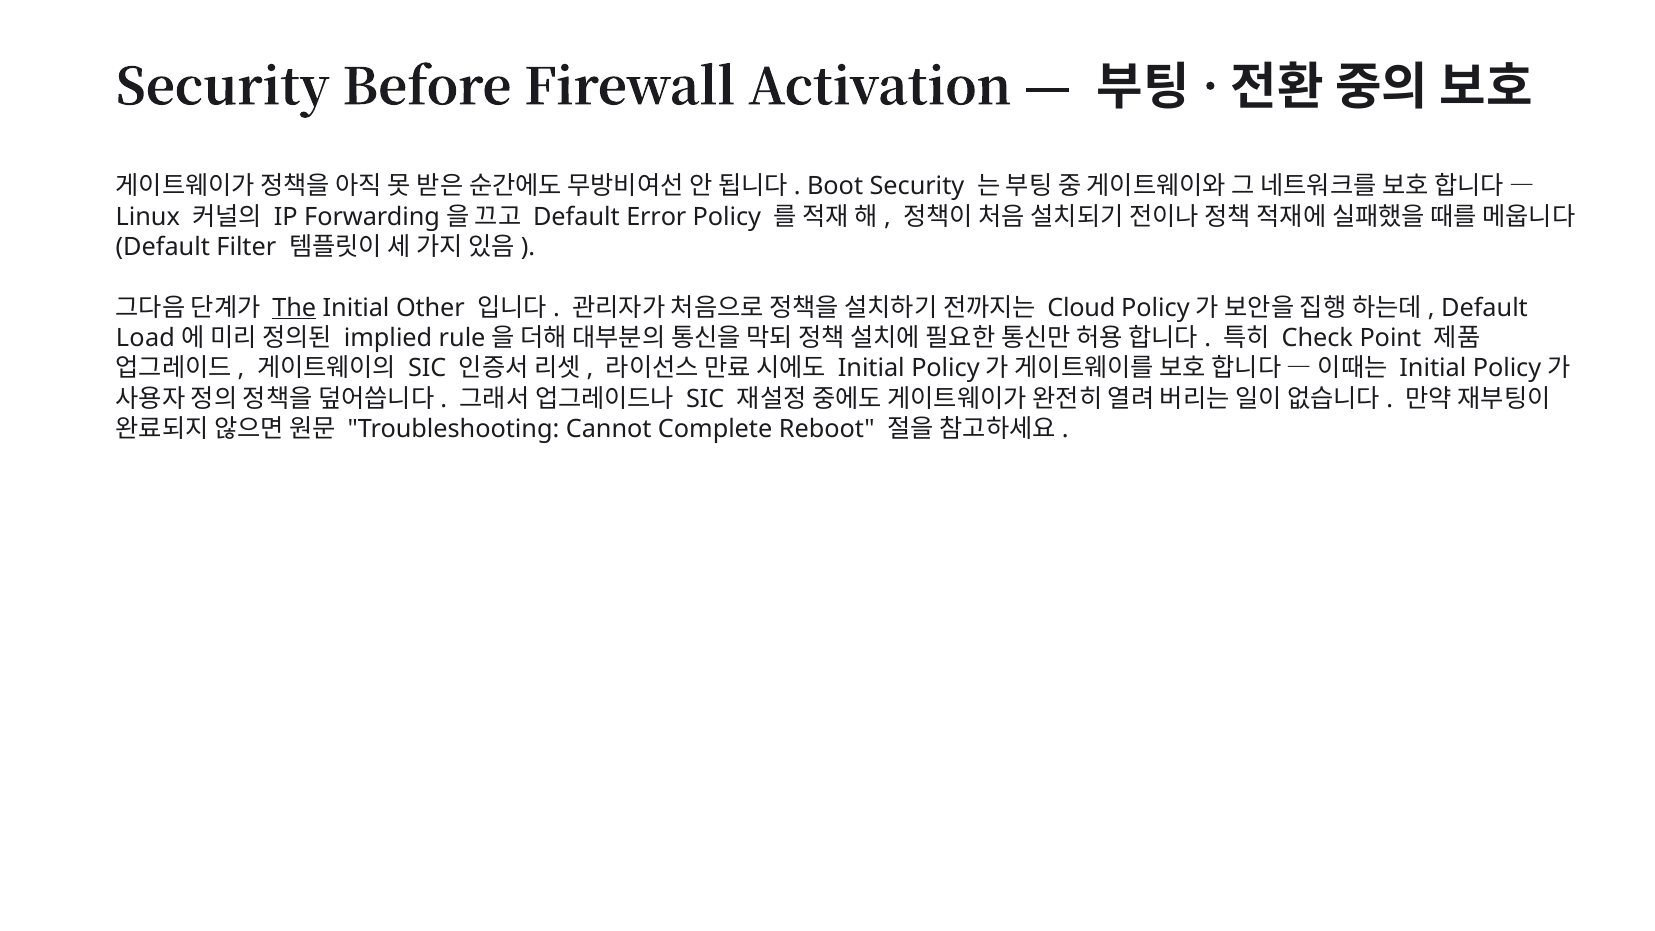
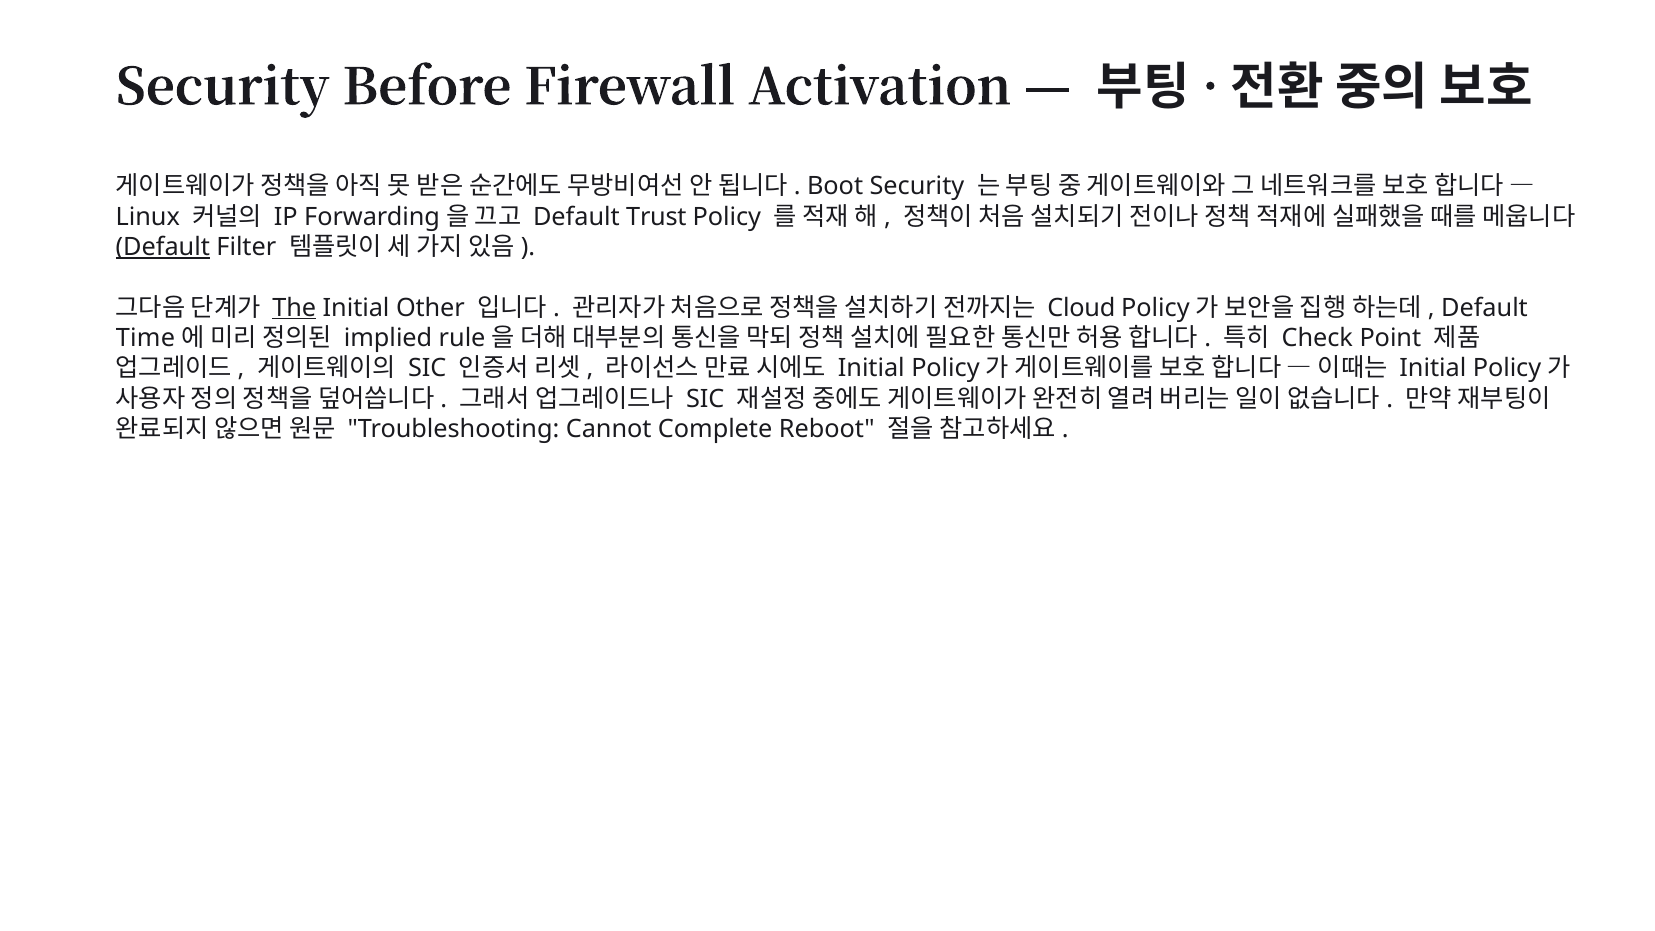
Error: Error -> Trust
Default at (163, 247) underline: none -> present
Load: Load -> Time
